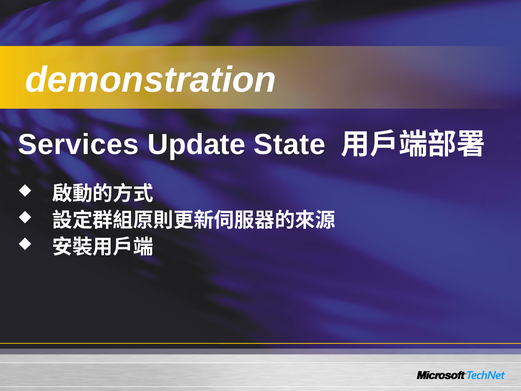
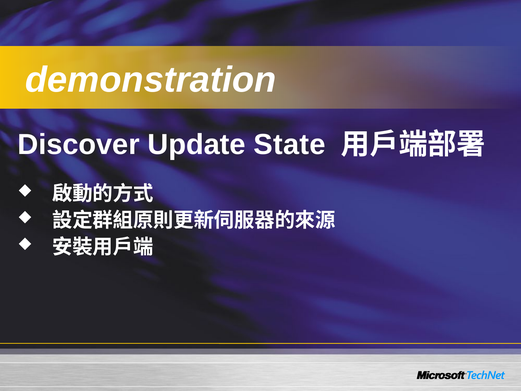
Services: Services -> Discover
